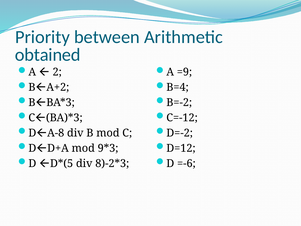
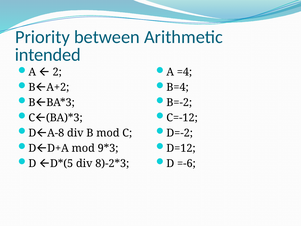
obtained: obtained -> intended
=9: =9 -> =4
